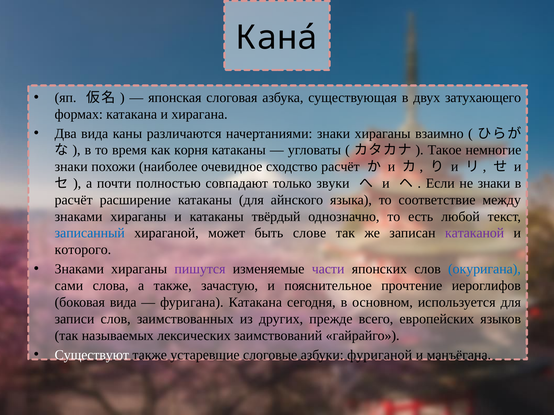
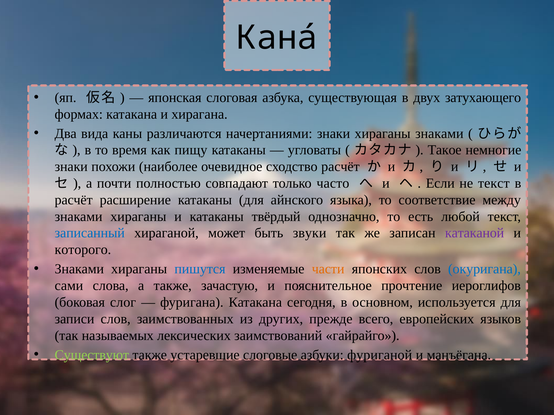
хираганы взаимно: взаимно -> знаками
корня: корня -> пищу
звуки: звуки -> часто
не знаки: знаки -> текст
слове: слове -> звуки
пишутся colour: purple -> blue
части colour: purple -> orange
боковая вида: вида -> слог
Существуют colour: white -> light green
